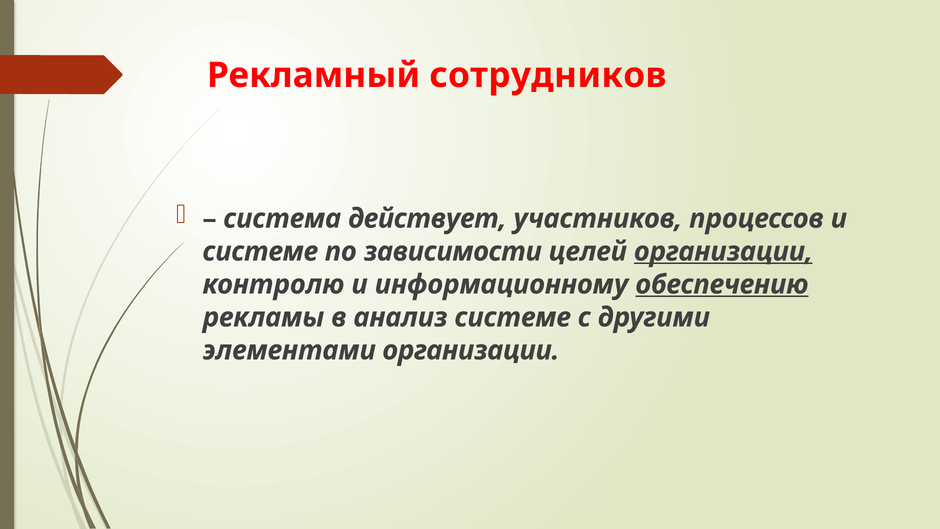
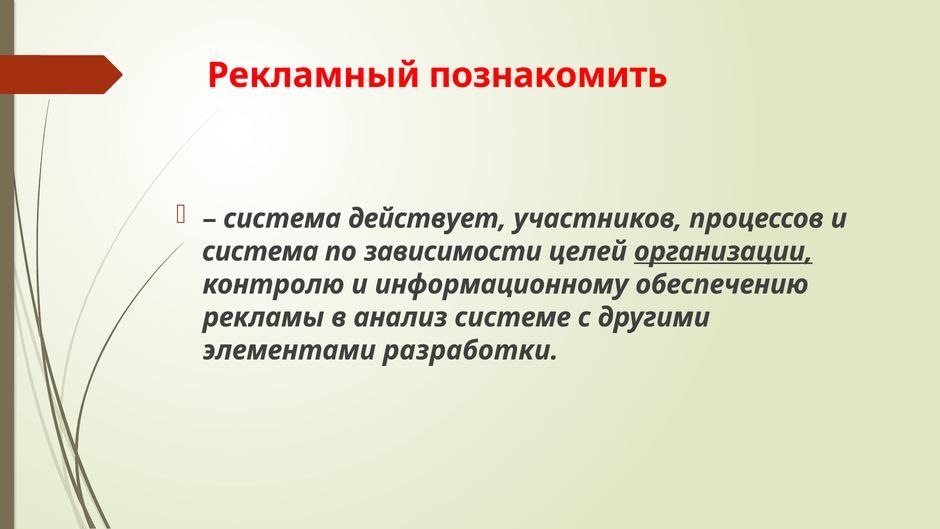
сотрудников: сотрудников -> познакомить
системе at (260, 251): системе -> система
обеспечению underline: present -> none
элементами организации: организации -> разработки
